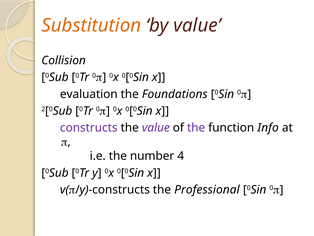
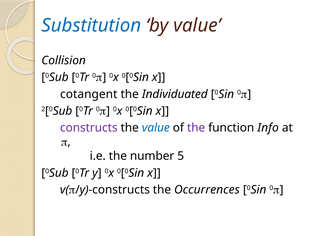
Substitution colour: orange -> blue
evaluation: evaluation -> cotangent
Foundations: Foundations -> Individuated
value at (156, 127) colour: purple -> blue
4: 4 -> 5
Professional: Professional -> Occurrences
